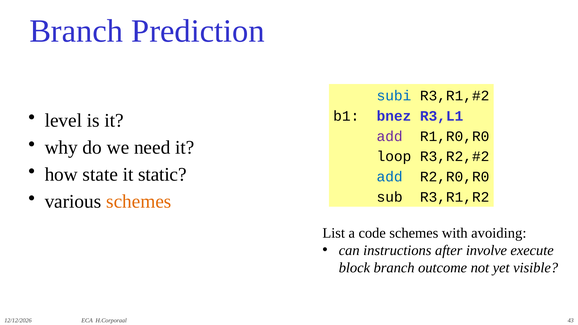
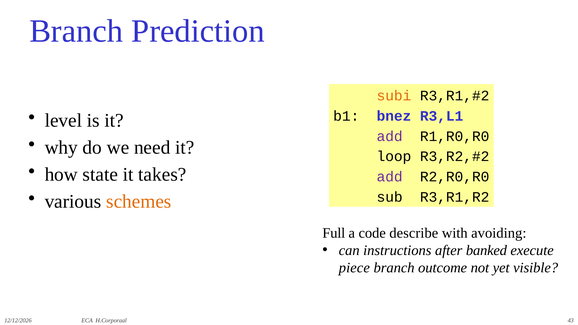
subi colour: blue -> orange
static: static -> takes
add at (390, 177) colour: blue -> purple
List: List -> Full
code schemes: schemes -> describe
involve: involve -> banked
block: block -> piece
